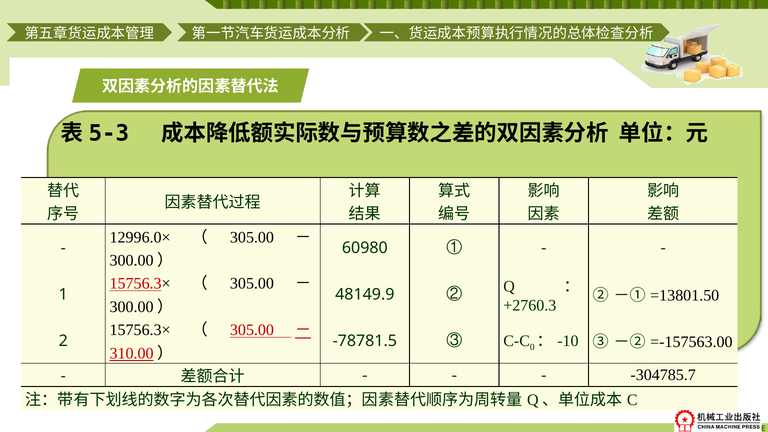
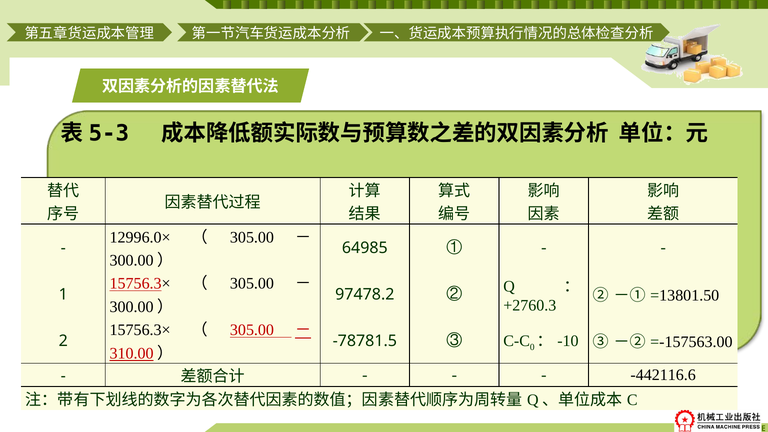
60980: 60980 -> 64985
48149.9: 48149.9 -> 97478.2
-304785.7: -304785.7 -> -442116.6
